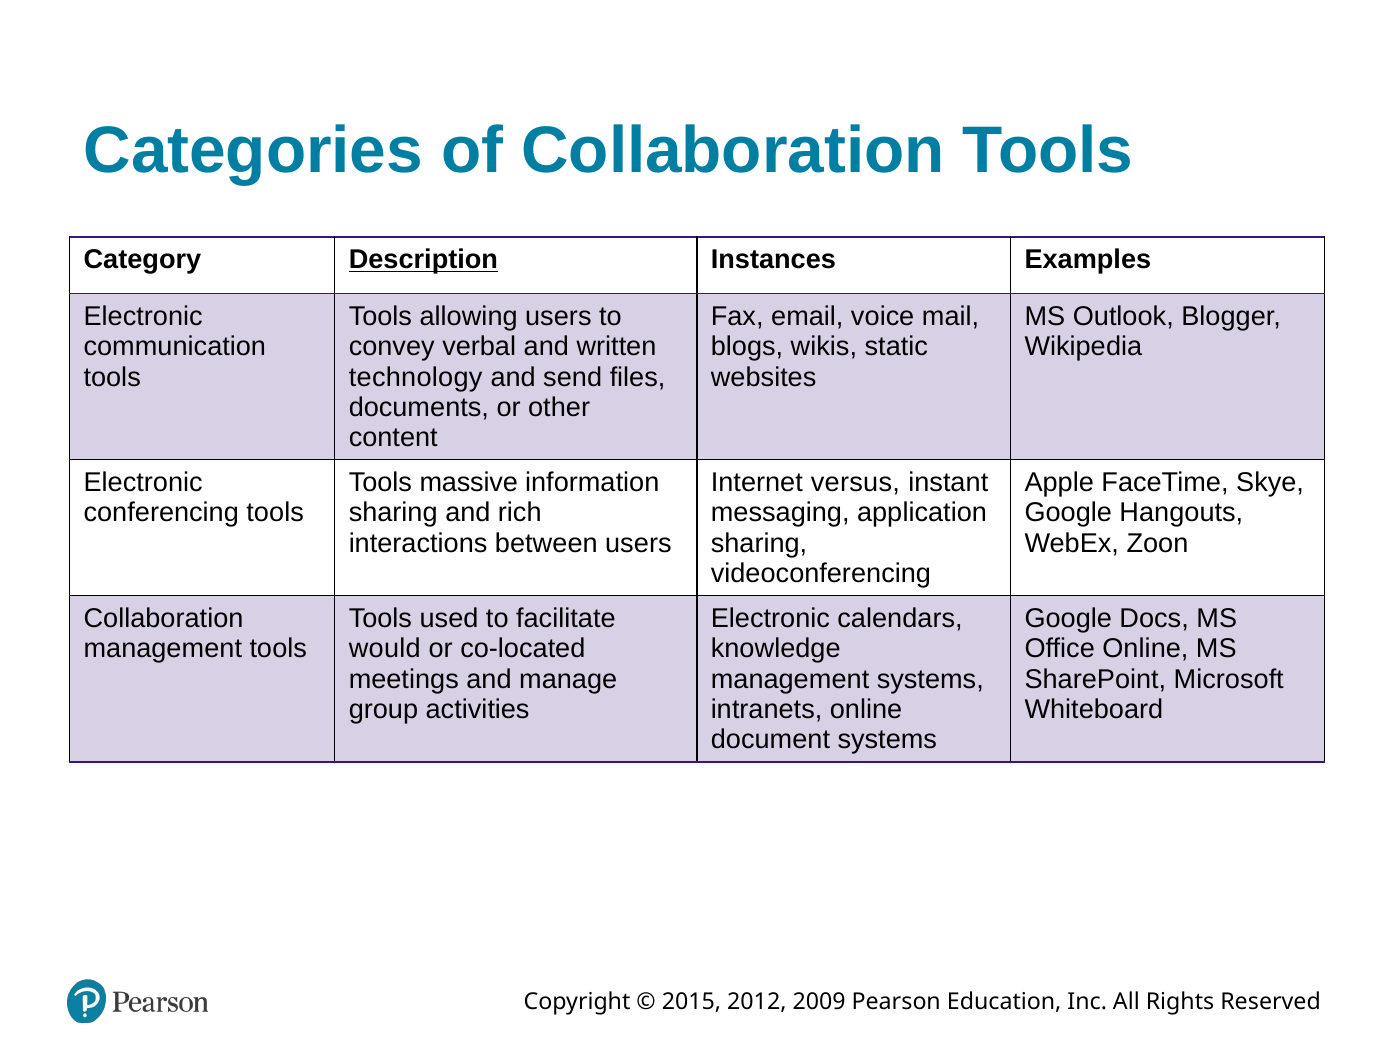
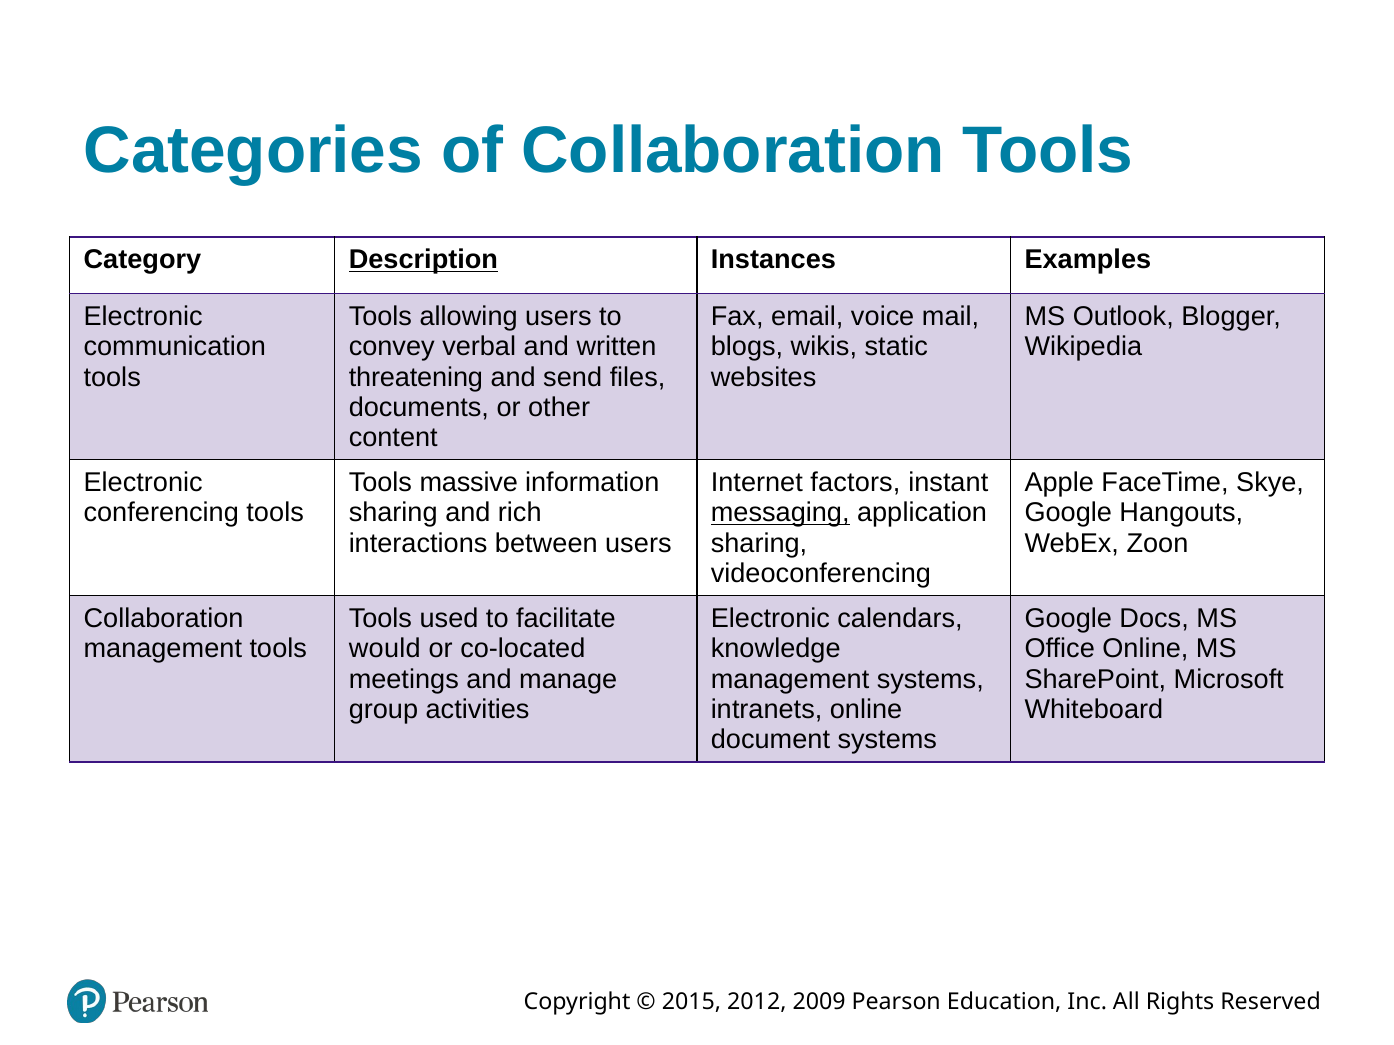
technology: technology -> threatening
versus: versus -> factors
messaging underline: none -> present
